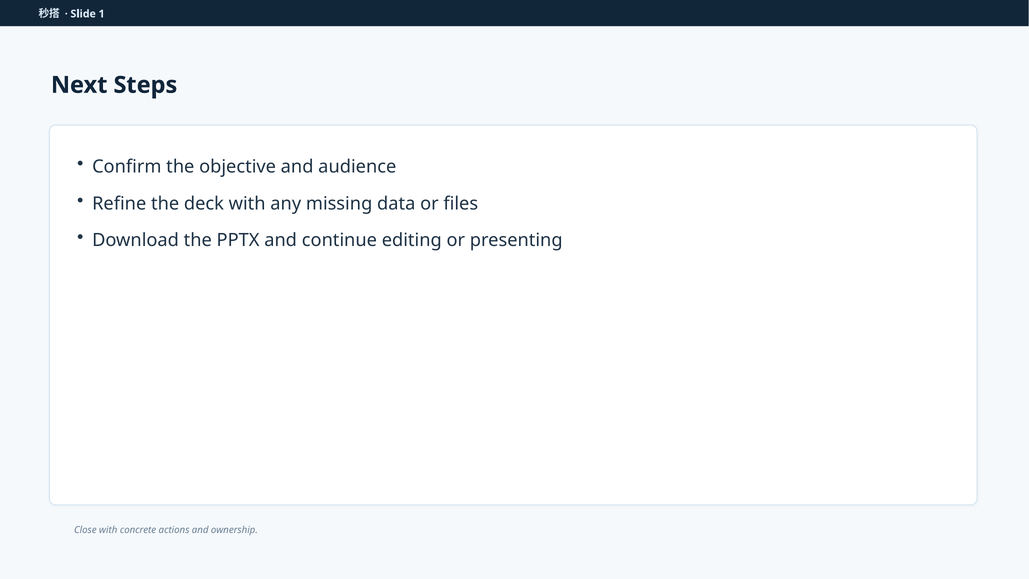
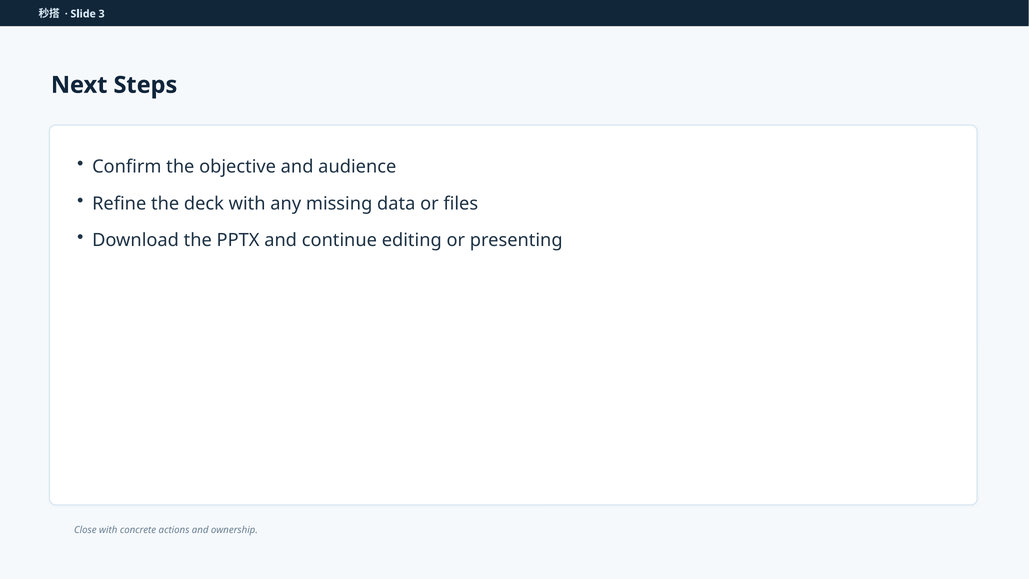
1: 1 -> 3
